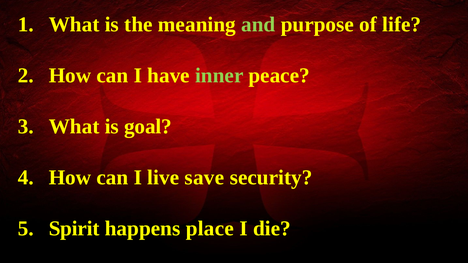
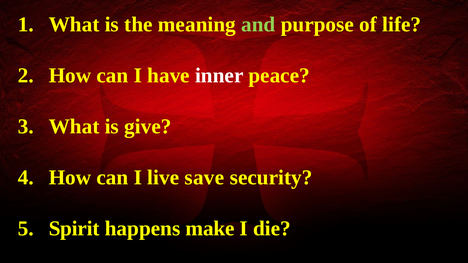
inner colour: light green -> white
goal: goal -> give
place: place -> make
